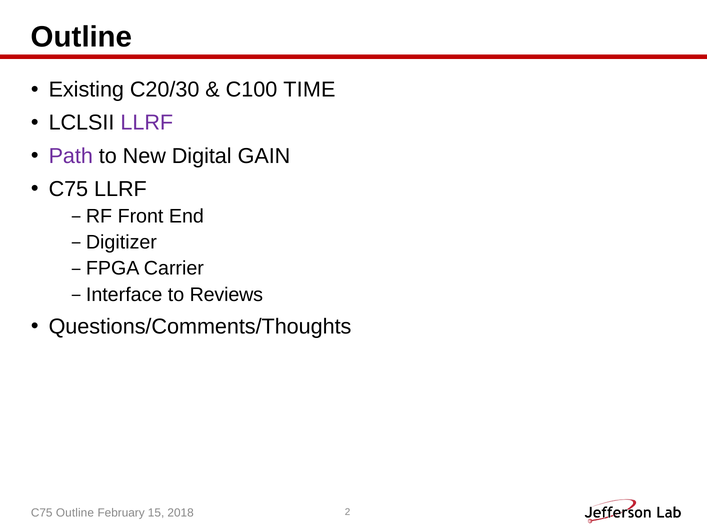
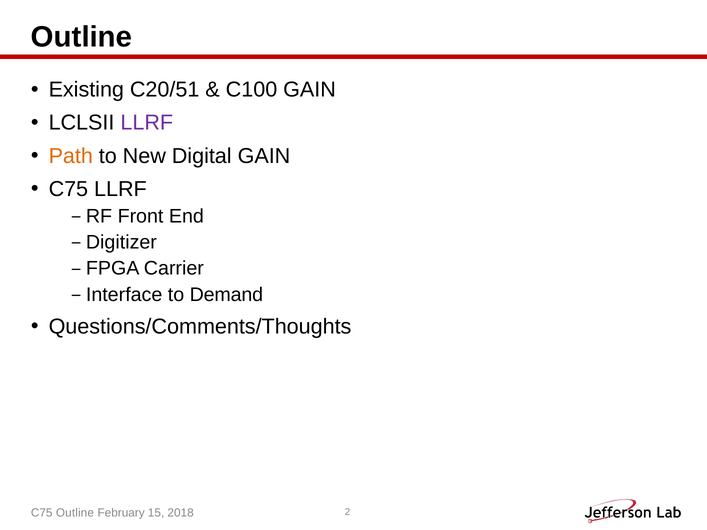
C20/30: C20/30 -> C20/51
C100 TIME: TIME -> GAIN
Path colour: purple -> orange
Reviews: Reviews -> Demand
